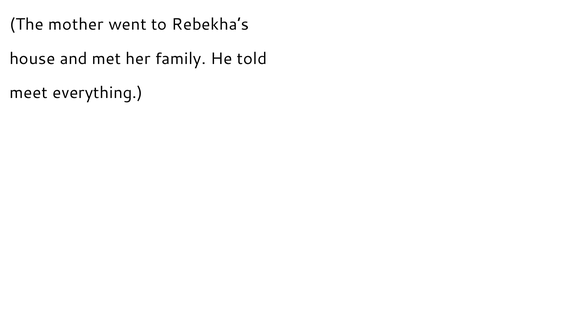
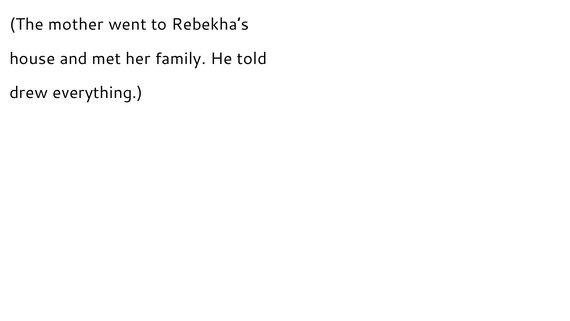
meet: meet -> drew
